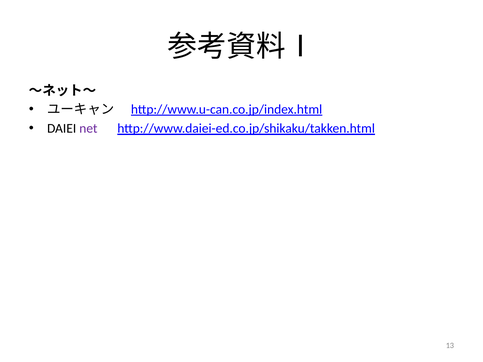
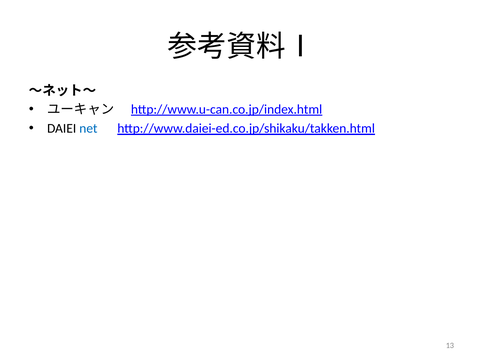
net colour: purple -> blue
